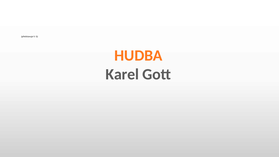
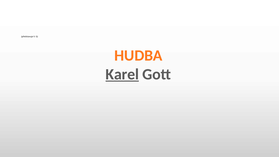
Karel underline: none -> present
